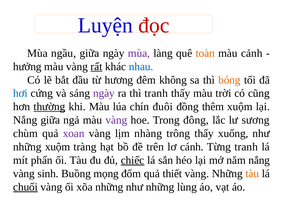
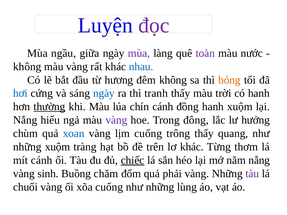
đọc colour: red -> purple
toàn colour: orange -> purple
cảnh: cảnh -> nước
hưởng at (27, 67): hưởng -> không
rất underline: present -> none
ngày at (104, 93) colour: purple -> blue
có cũng: cũng -> hanh
chín đuôi: đuôi -> cánh
đồng thêm: thêm -> hanh
Nắng giữa: giữa -> hiểu
sương: sương -> hưởng
xoan colour: purple -> blue
lịm nhàng: nhàng -> cuống
xuống: xuống -> quang
lơ cánh: cánh -> khác
Từng tranh: tranh -> thơm
mít phấn: phấn -> cánh
mọng: mọng -> chăm
thiết: thiết -> phải
tàu at (252, 174) colour: orange -> purple
chuối underline: present -> none
xõa những: những -> cuống
